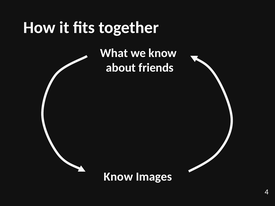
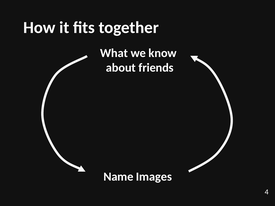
Know at (118, 177): Know -> Name
